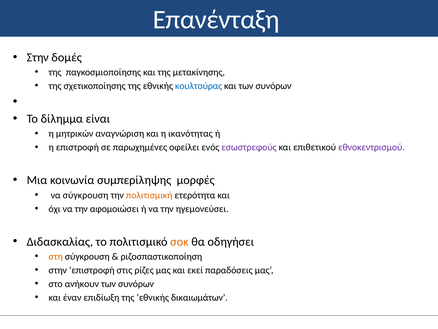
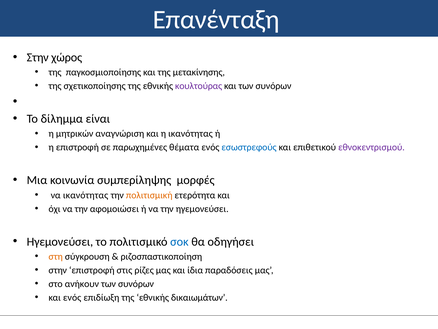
δομές: δομές -> χώρος
κουλτούρας colour: blue -> purple
οφείλει: οφείλει -> θέματα
εσωστρεφούς colour: purple -> blue
να σύγκρουση: σύγκρουση -> ικανότητας
Διδασκαλίας at (60, 241): Διδασκαλίας -> Ηγεμονεύσει
σοκ colour: orange -> blue
εκεί: εκεί -> ίδια
και έναν: έναν -> ενός
